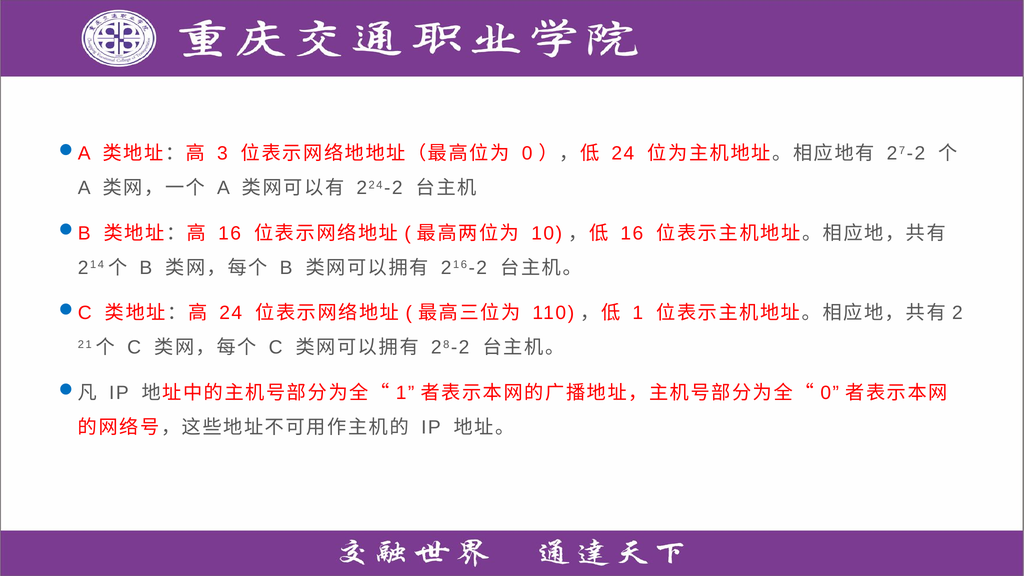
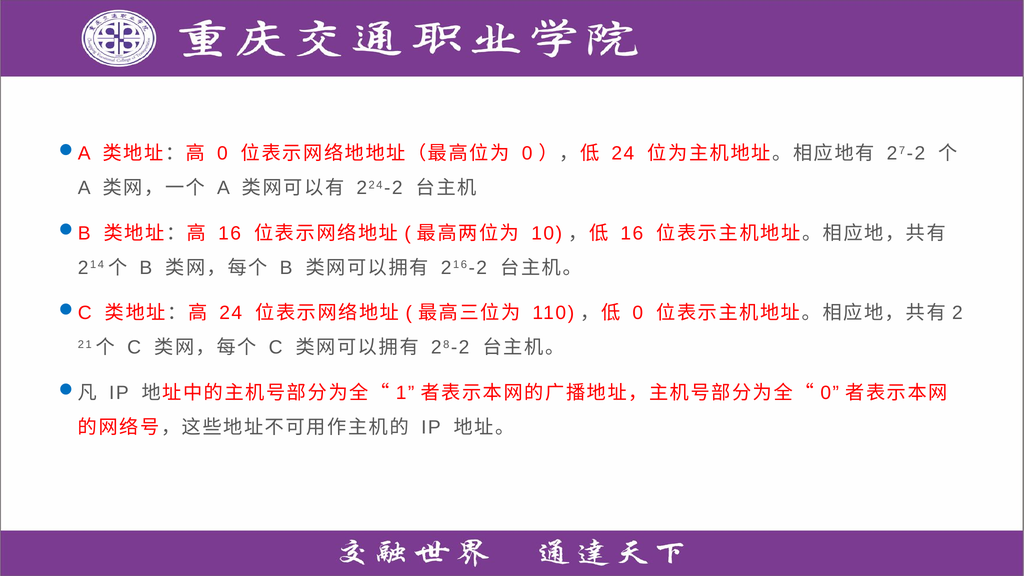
3 at (222, 153): 3 -> 0
1 at (638, 313): 1 -> 0
